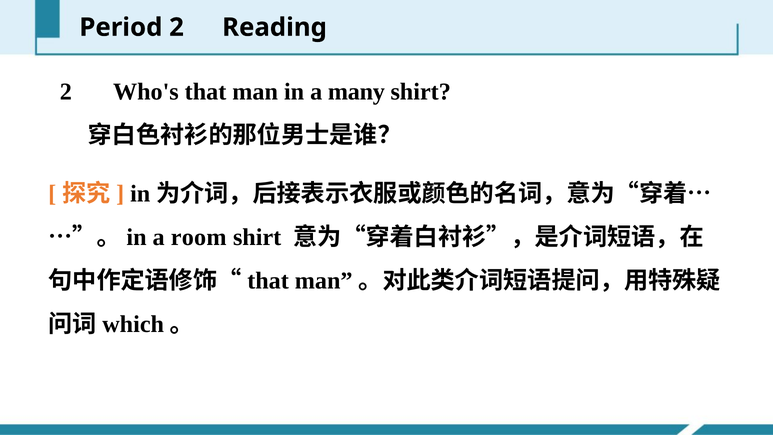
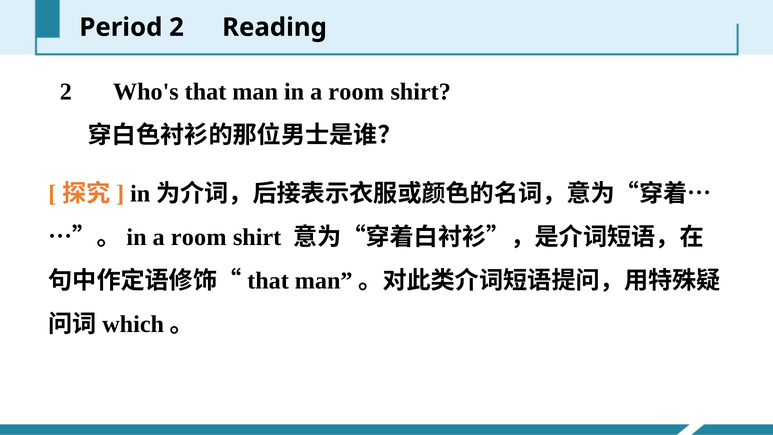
man in a many: many -> room
